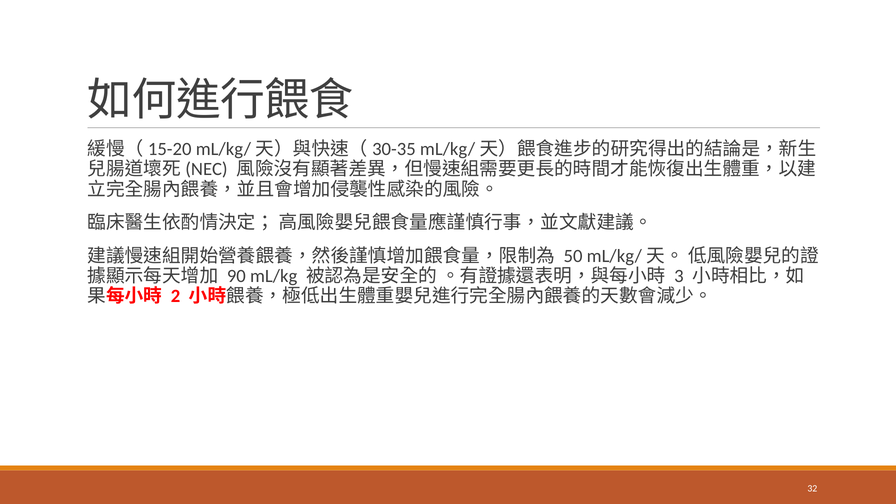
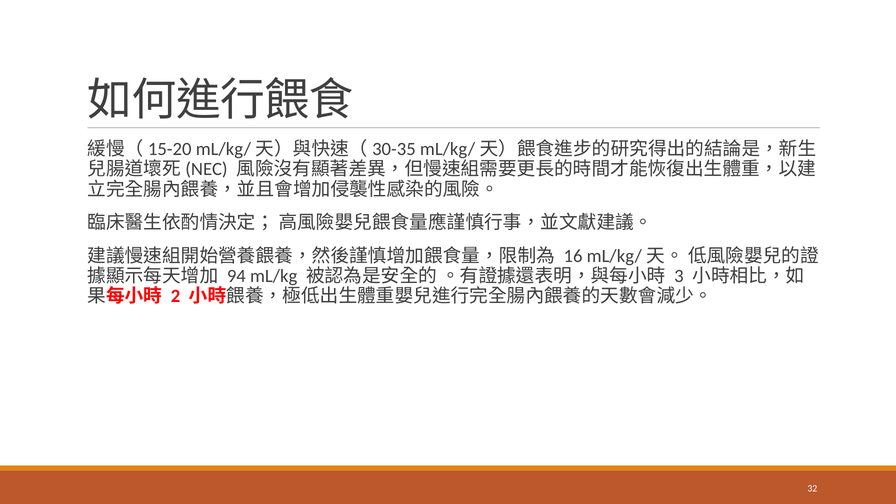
50: 50 -> 16
90: 90 -> 94
